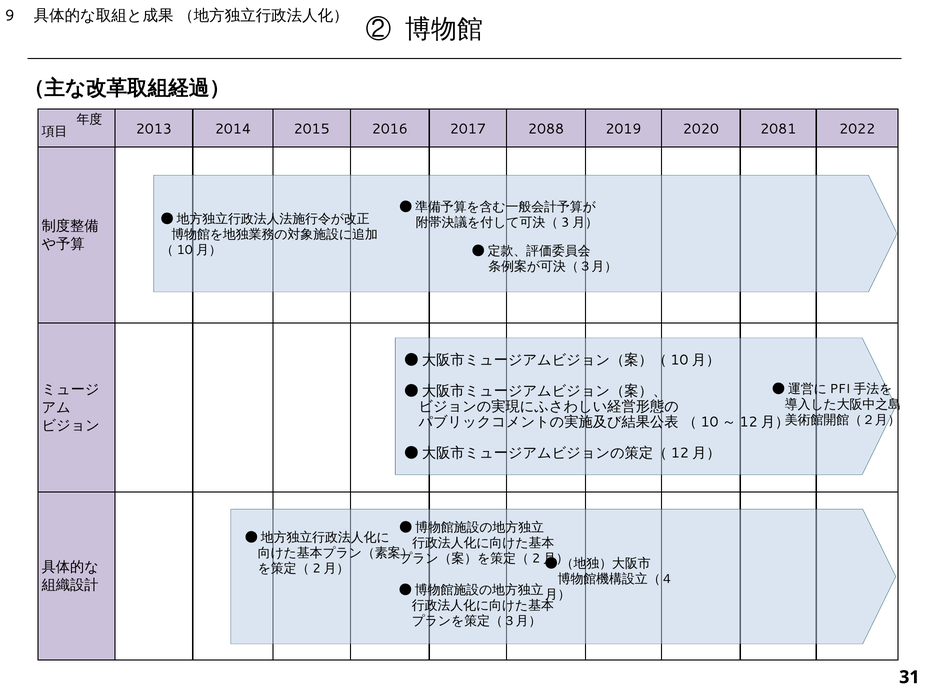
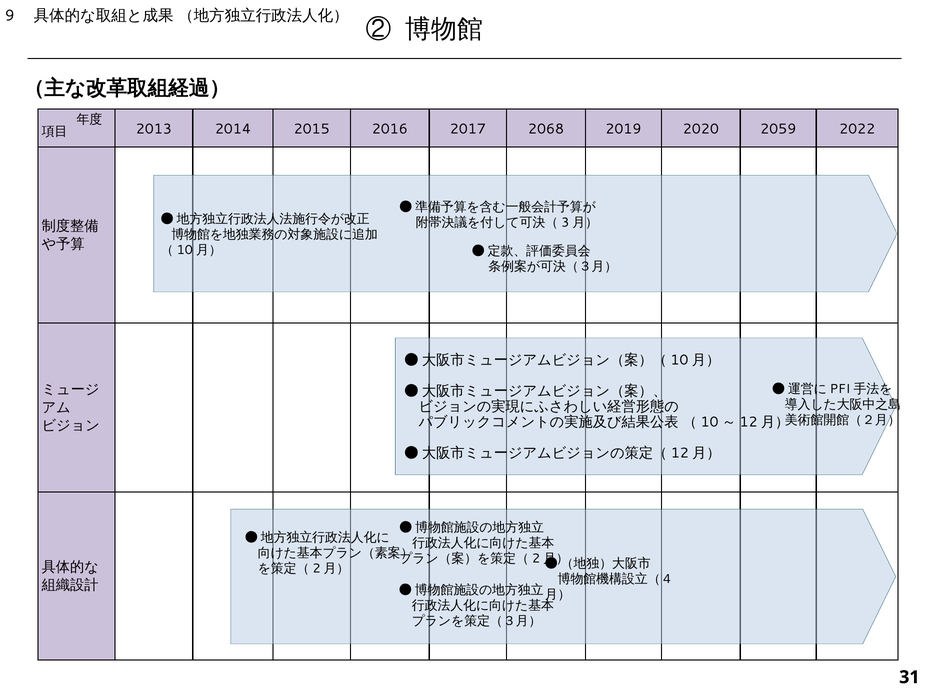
2088: 2088 -> 2068
2081: 2081 -> 2059
